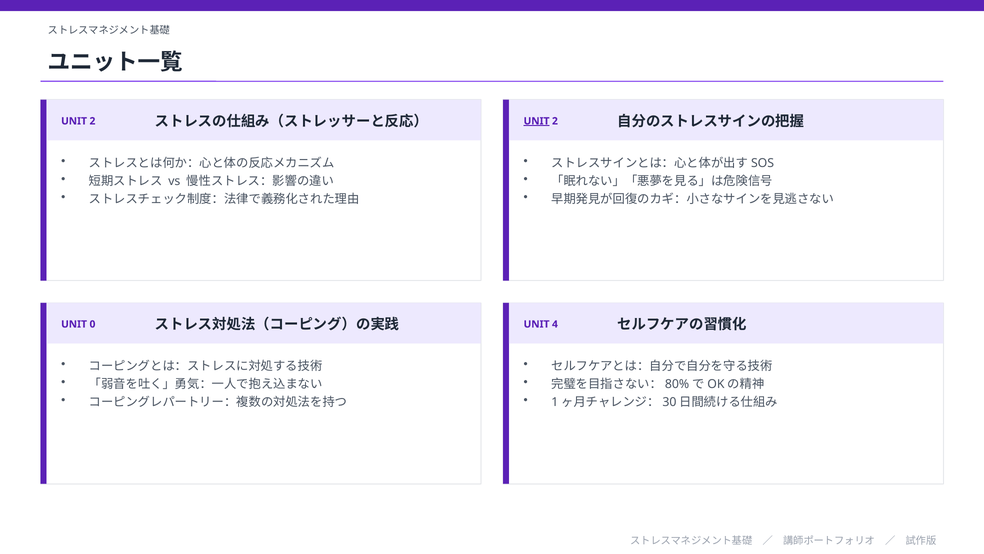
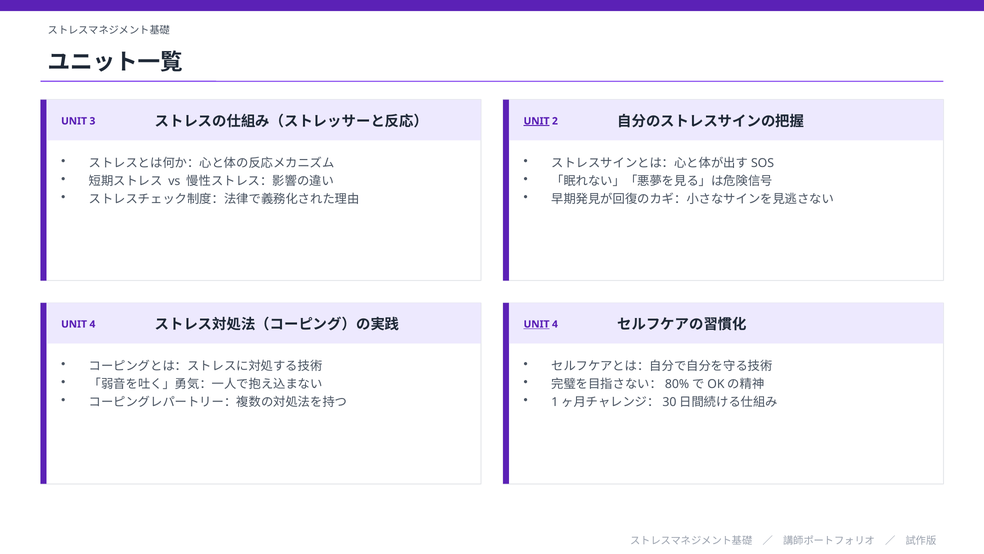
2 at (92, 121): 2 -> 3
0 at (92, 324): 0 -> 4
UNIT at (537, 324) underline: none -> present
